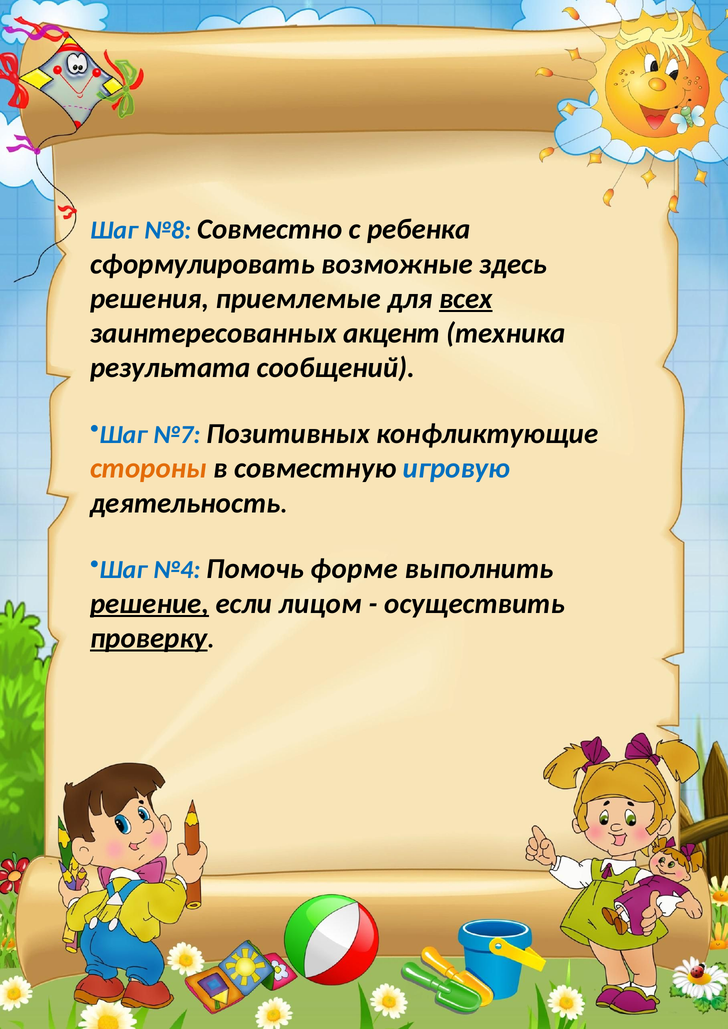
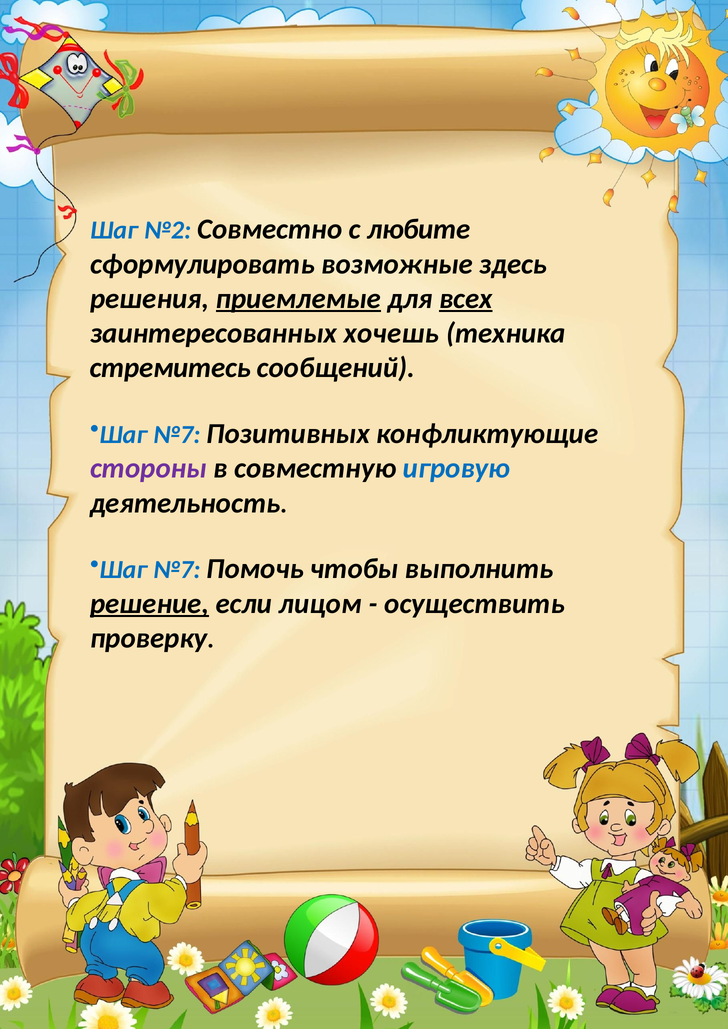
№8: №8 -> №2
ребенка: ребенка -> любите
приемлемые underline: none -> present
акцент: акцент -> хочешь
результата: результата -> стремитесь
стороны colour: orange -> purple
№4 at (177, 570): №4 -> №7
форме: форме -> чтобы
проверку underline: present -> none
